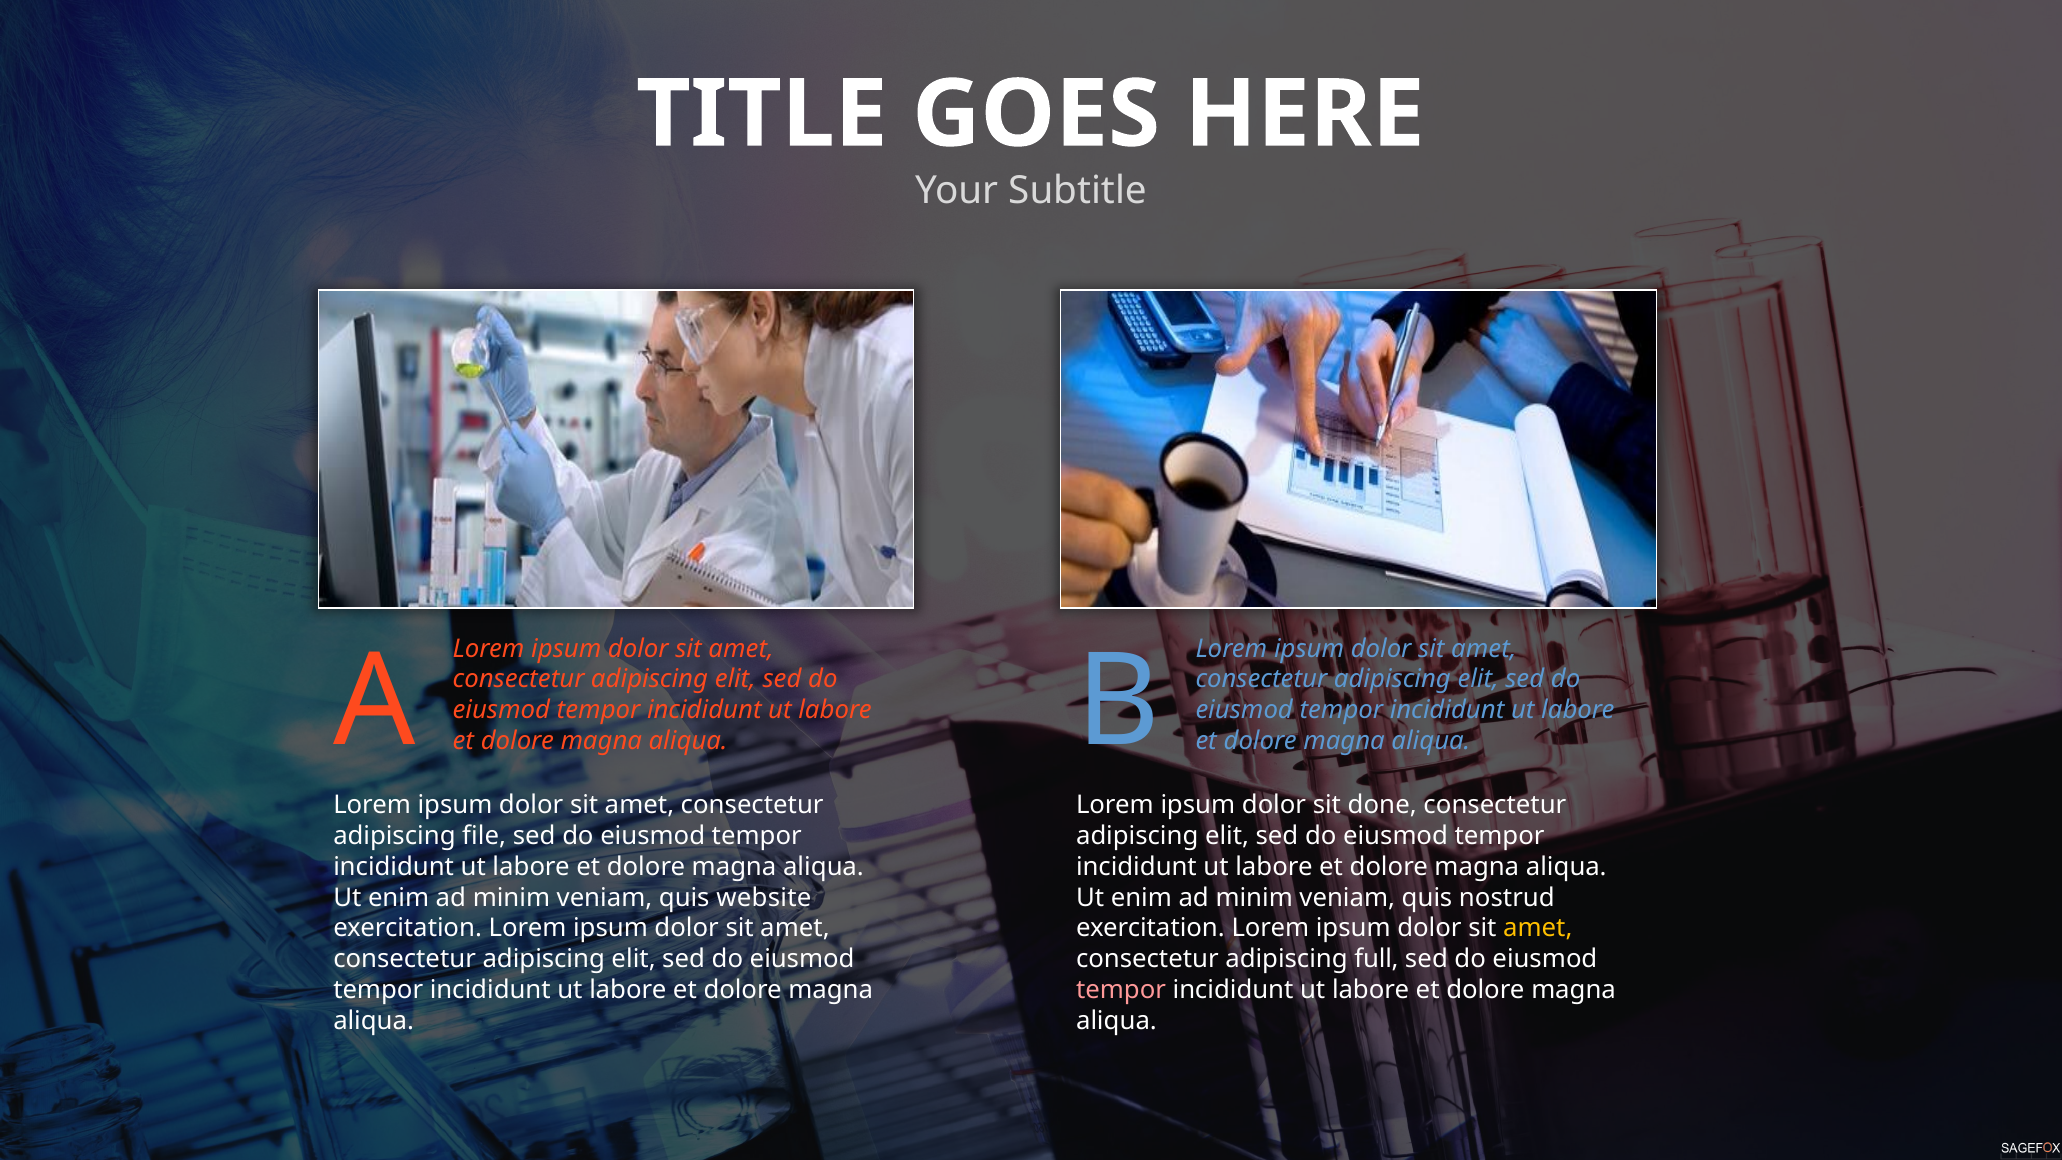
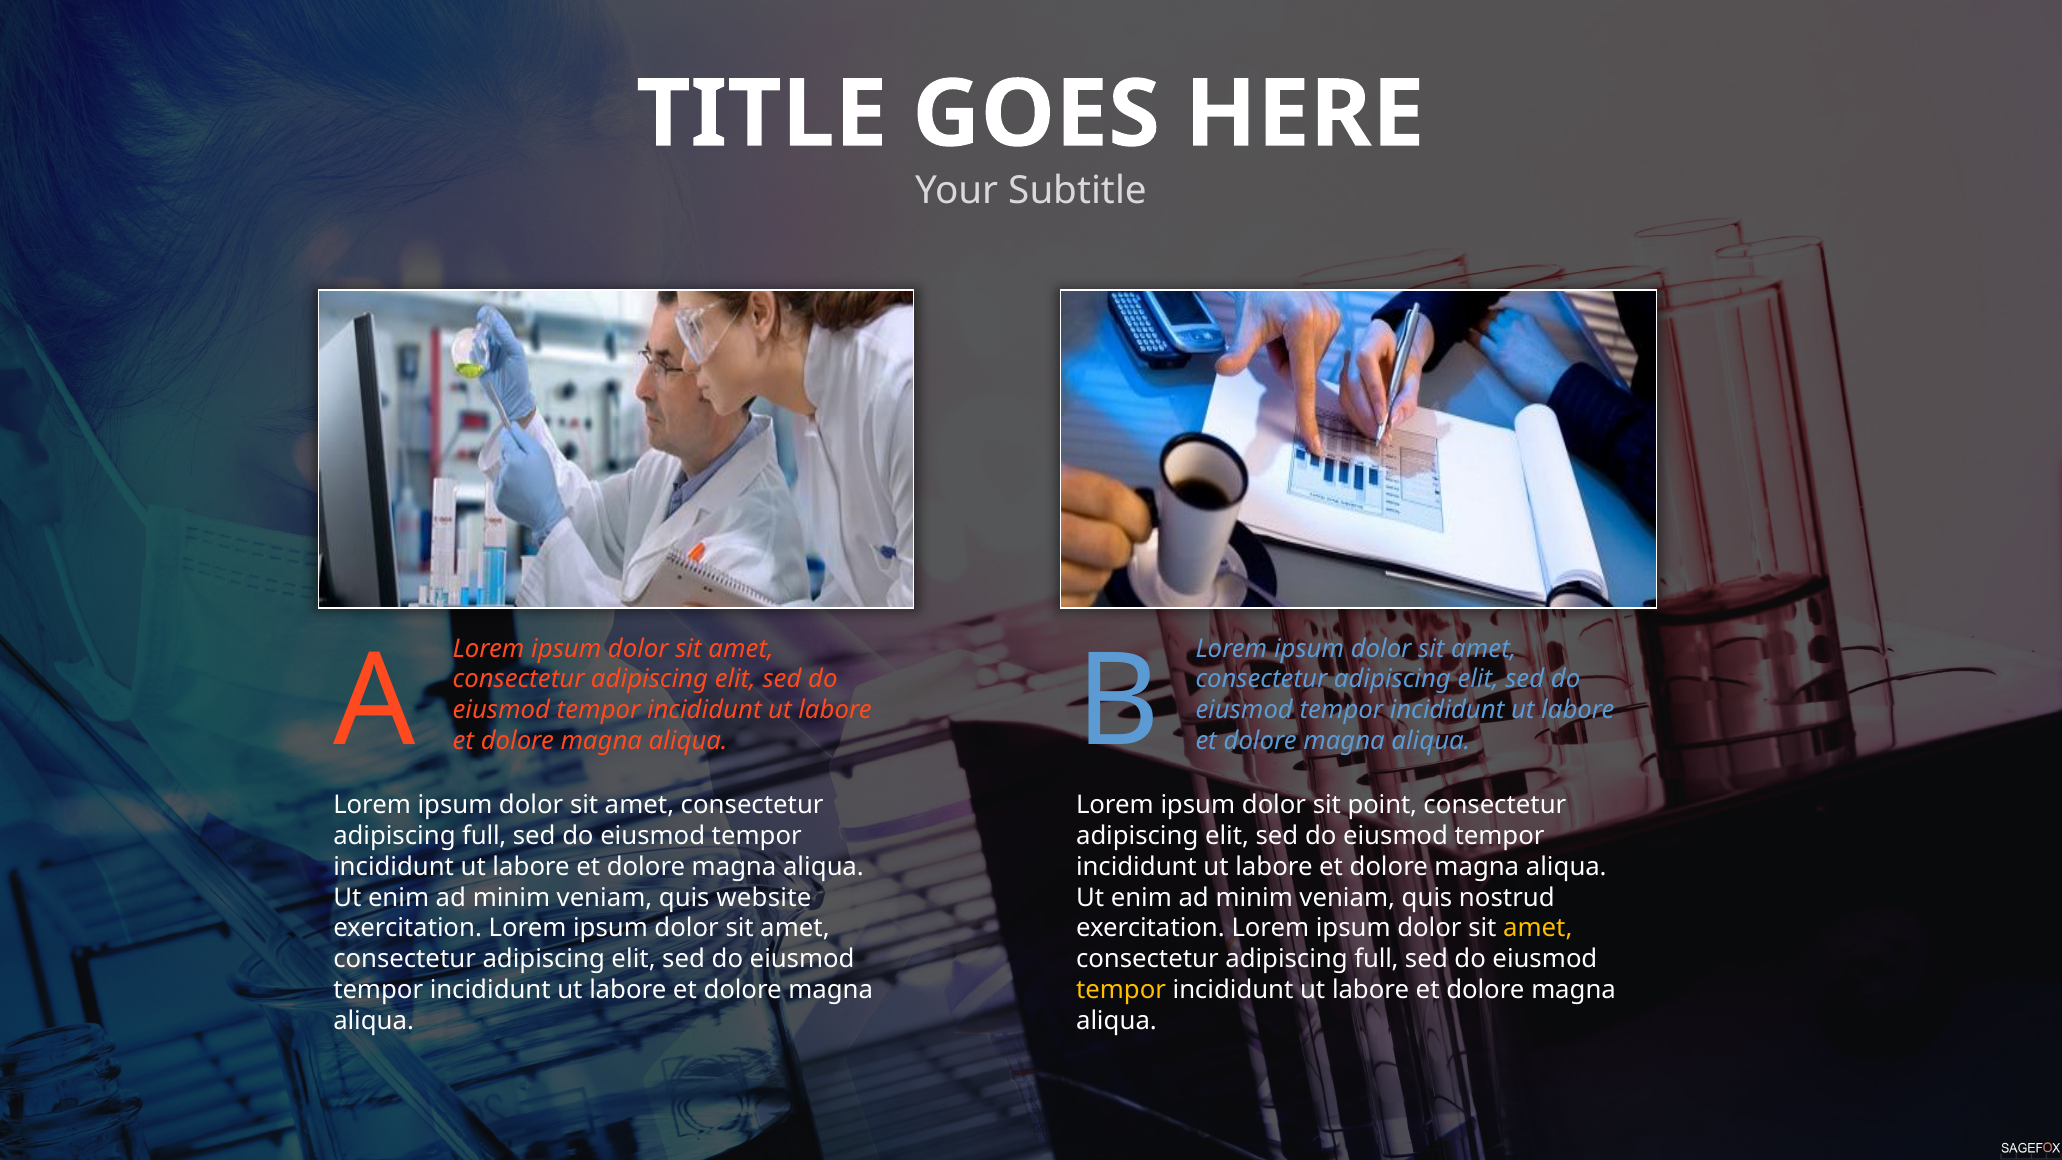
done: done -> point
file at (484, 836): file -> full
tempor at (1121, 990) colour: pink -> yellow
